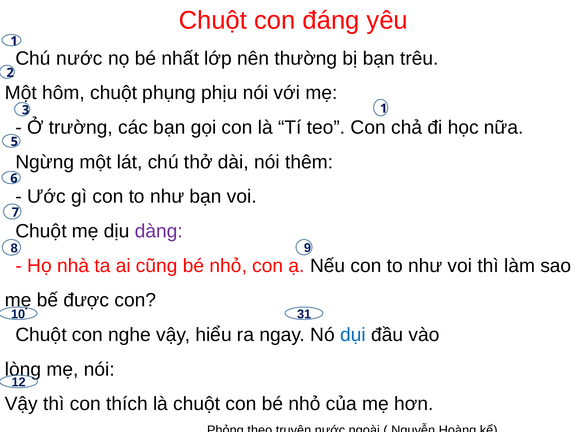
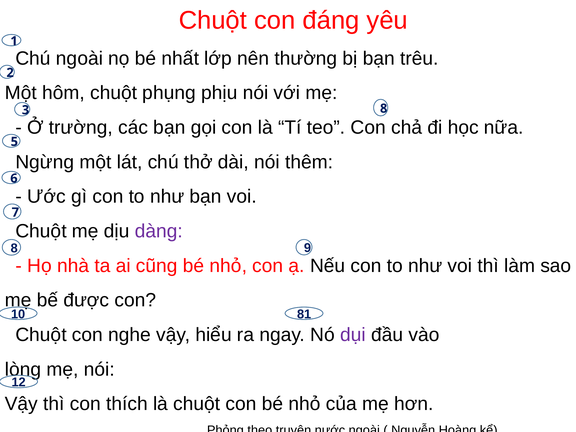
Chú nước: nước -> ngoài
3 1: 1 -> 8
31: 31 -> 81
dụi colour: blue -> purple
